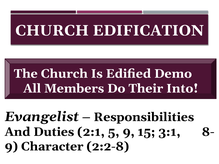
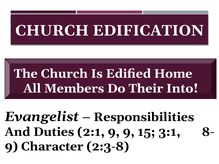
Demo: Demo -> Home
2:1 5: 5 -> 9
2:2-8: 2:2-8 -> 2:3-8
